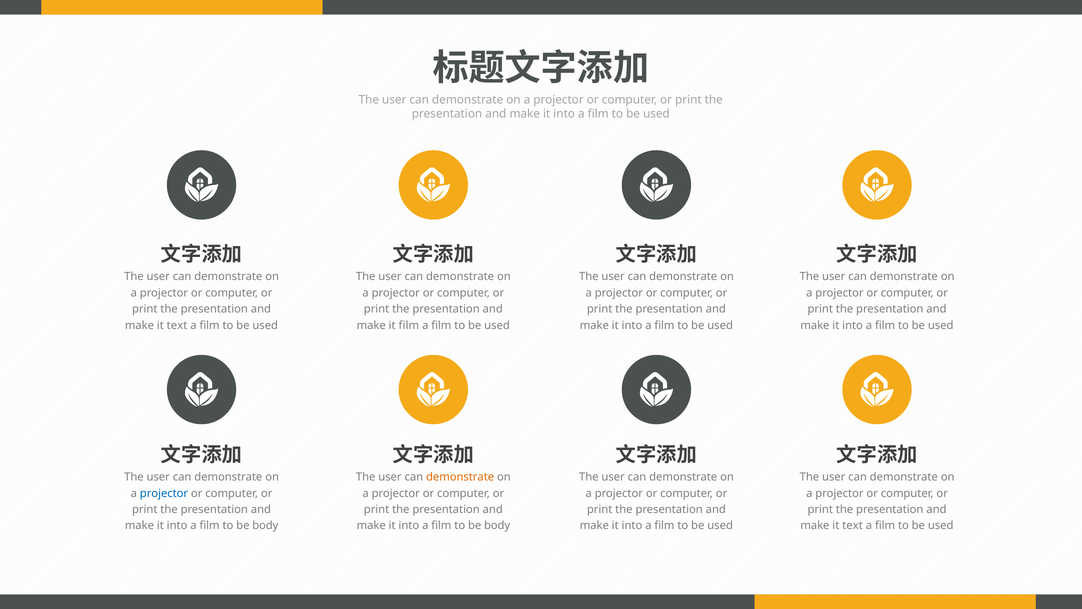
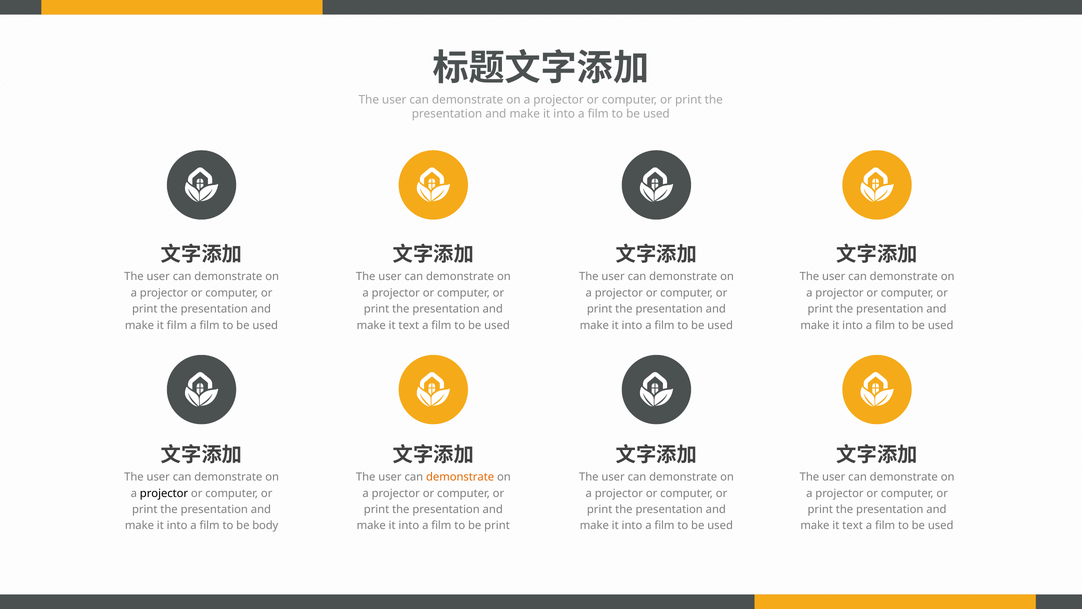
text at (177, 325): text -> film
film at (409, 325): film -> text
projector at (164, 493) colour: blue -> black
body at (497, 525): body -> print
